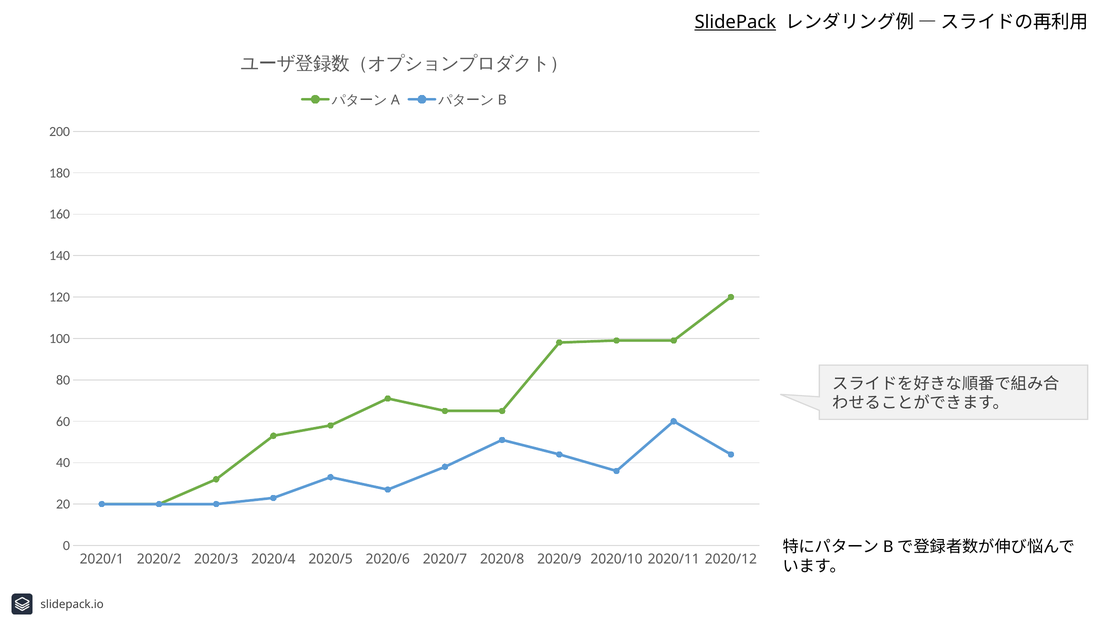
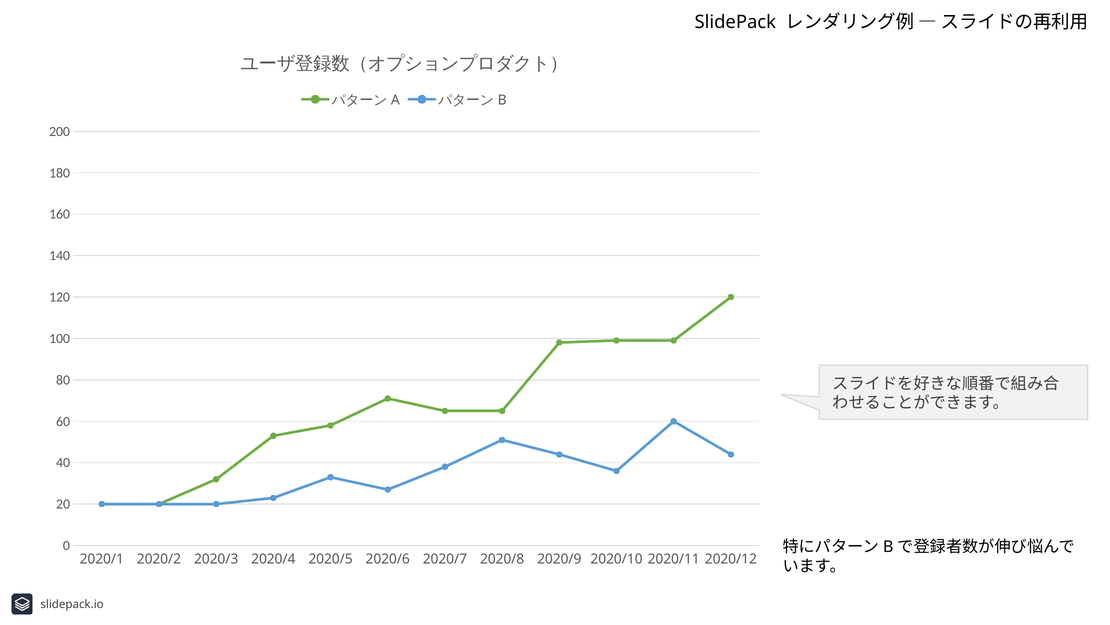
SlidePack underline: present -> none
